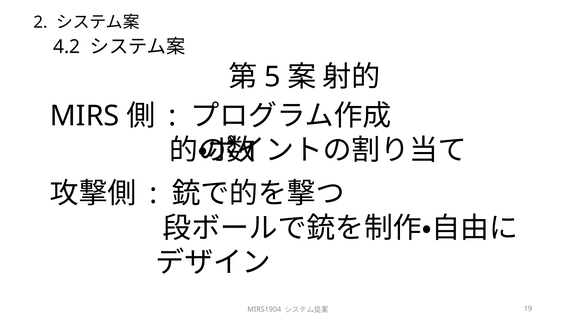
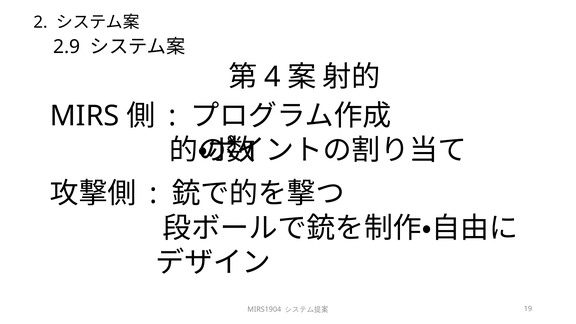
4.2: 4.2 -> 2.9
5: 5 -> 4
